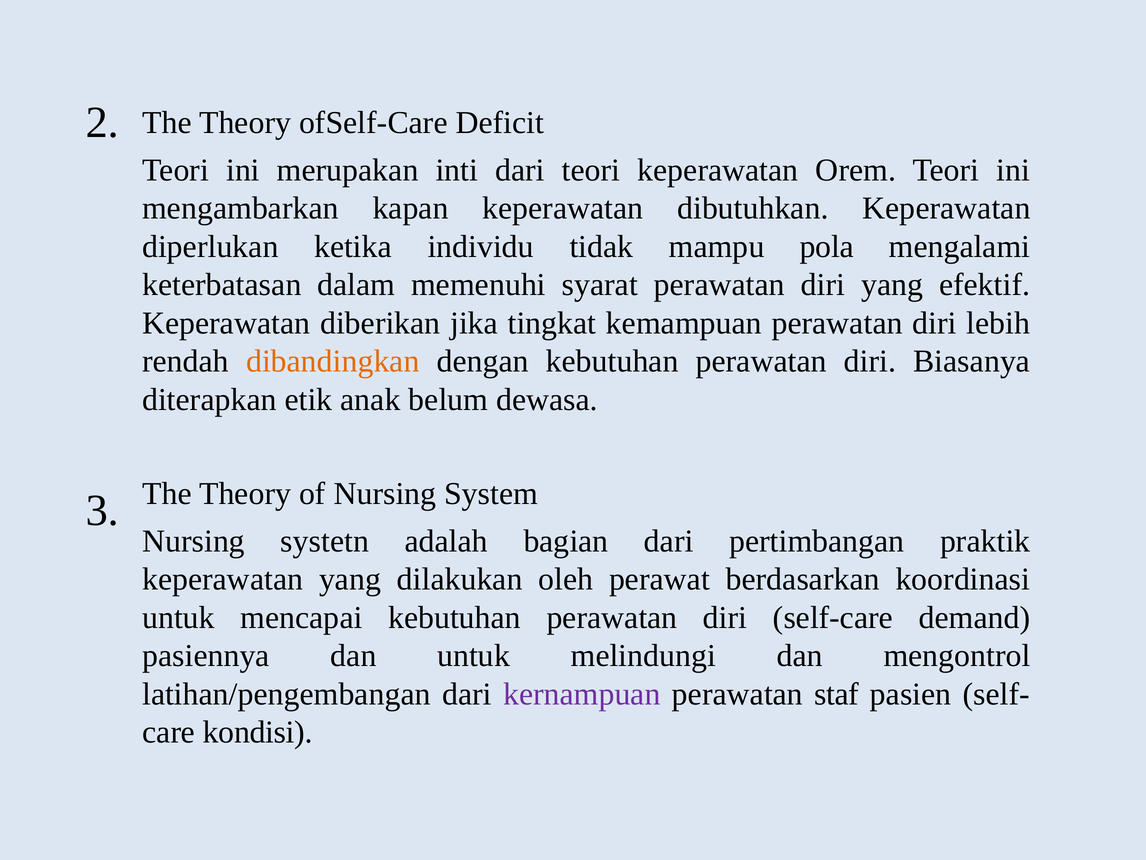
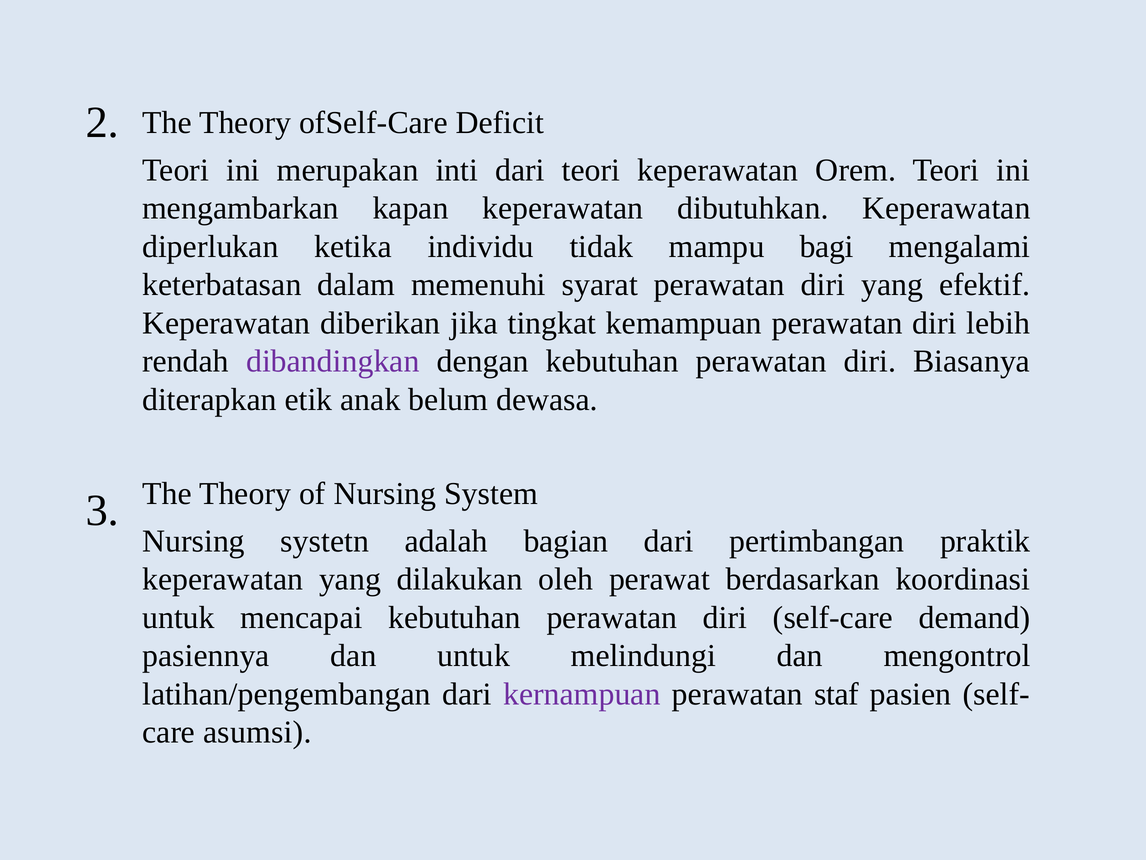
pola: pola -> bagi
dibandingkan colour: orange -> purple
kondisi: kondisi -> asumsi
